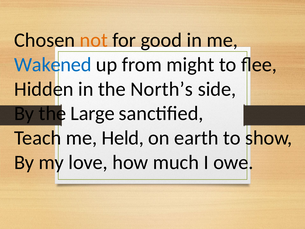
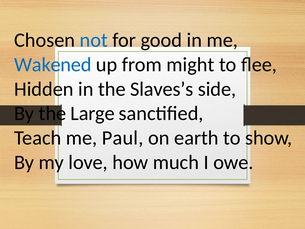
not colour: orange -> blue
North’s: North’s -> Slaves’s
Held: Held -> Paul
